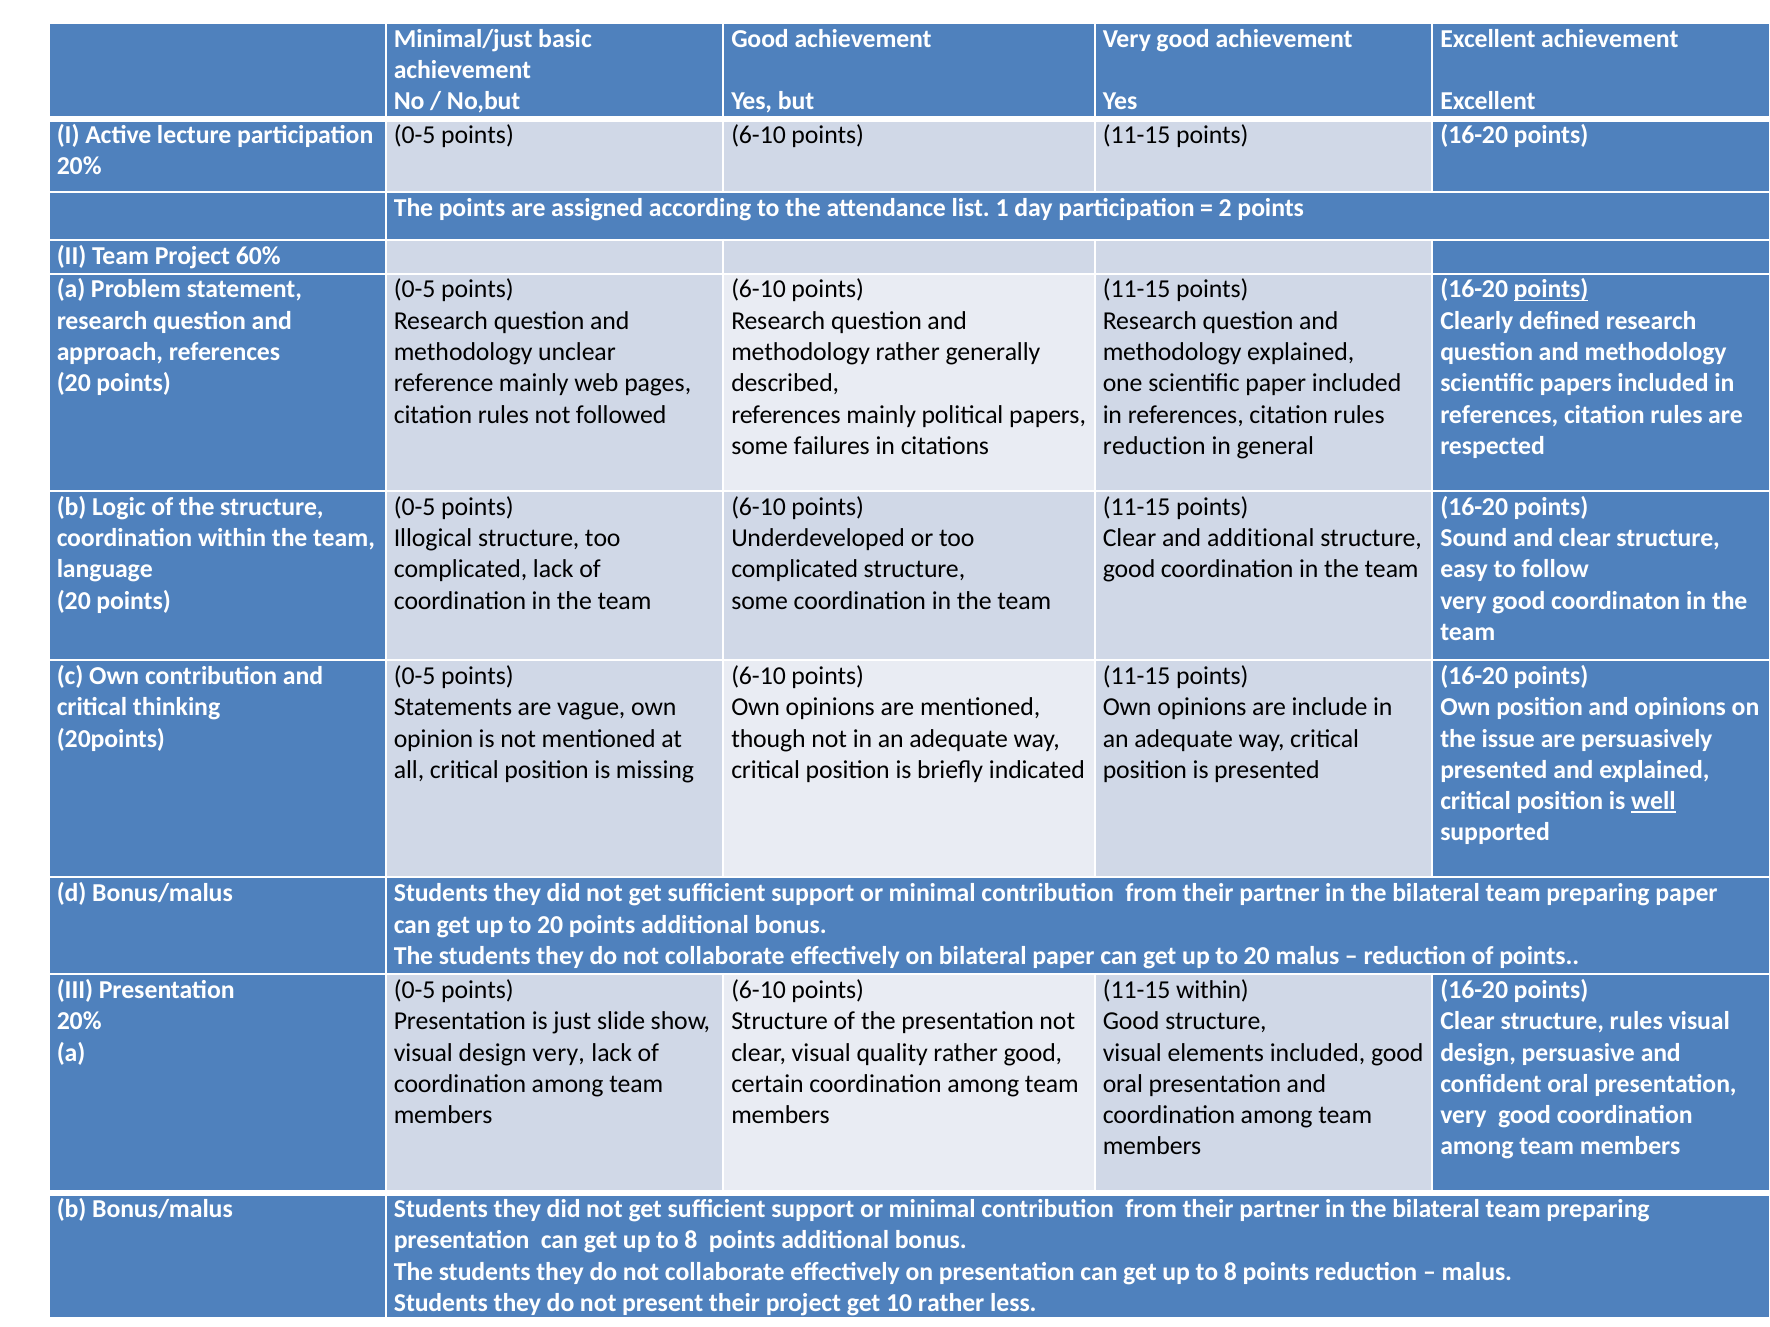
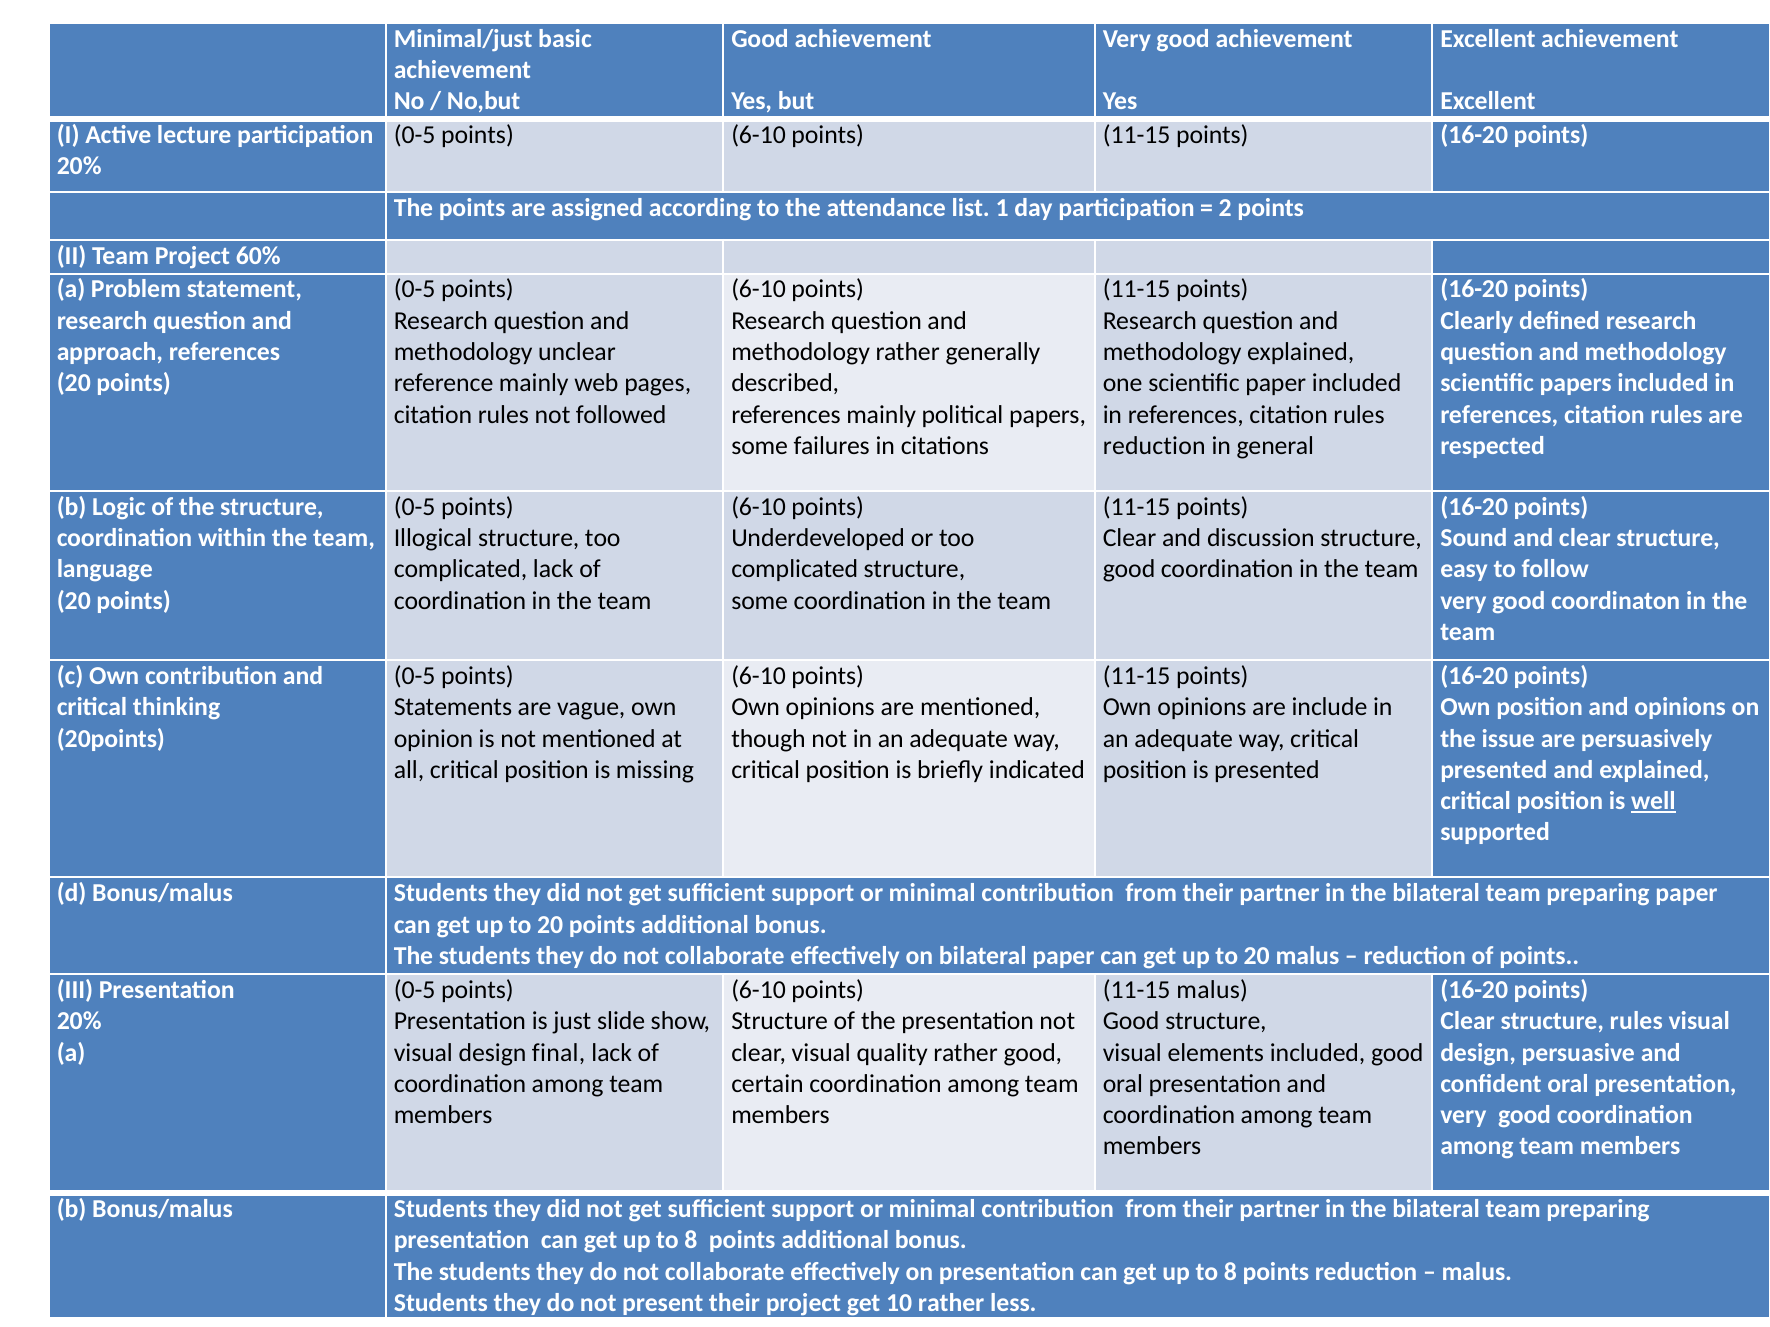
points at (1551, 290) underline: present -> none
and additional: additional -> discussion
11-15 within: within -> malus
design very: very -> final
